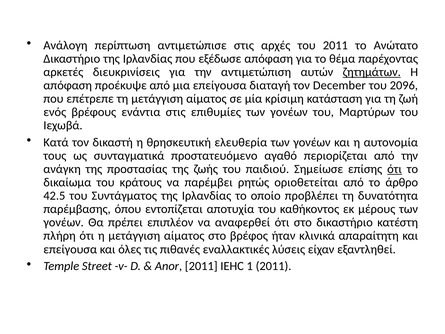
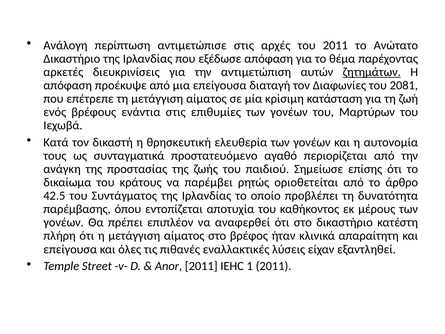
December: December -> Διαφωνίες
2096: 2096 -> 2081
ότι at (395, 169) underline: present -> none
